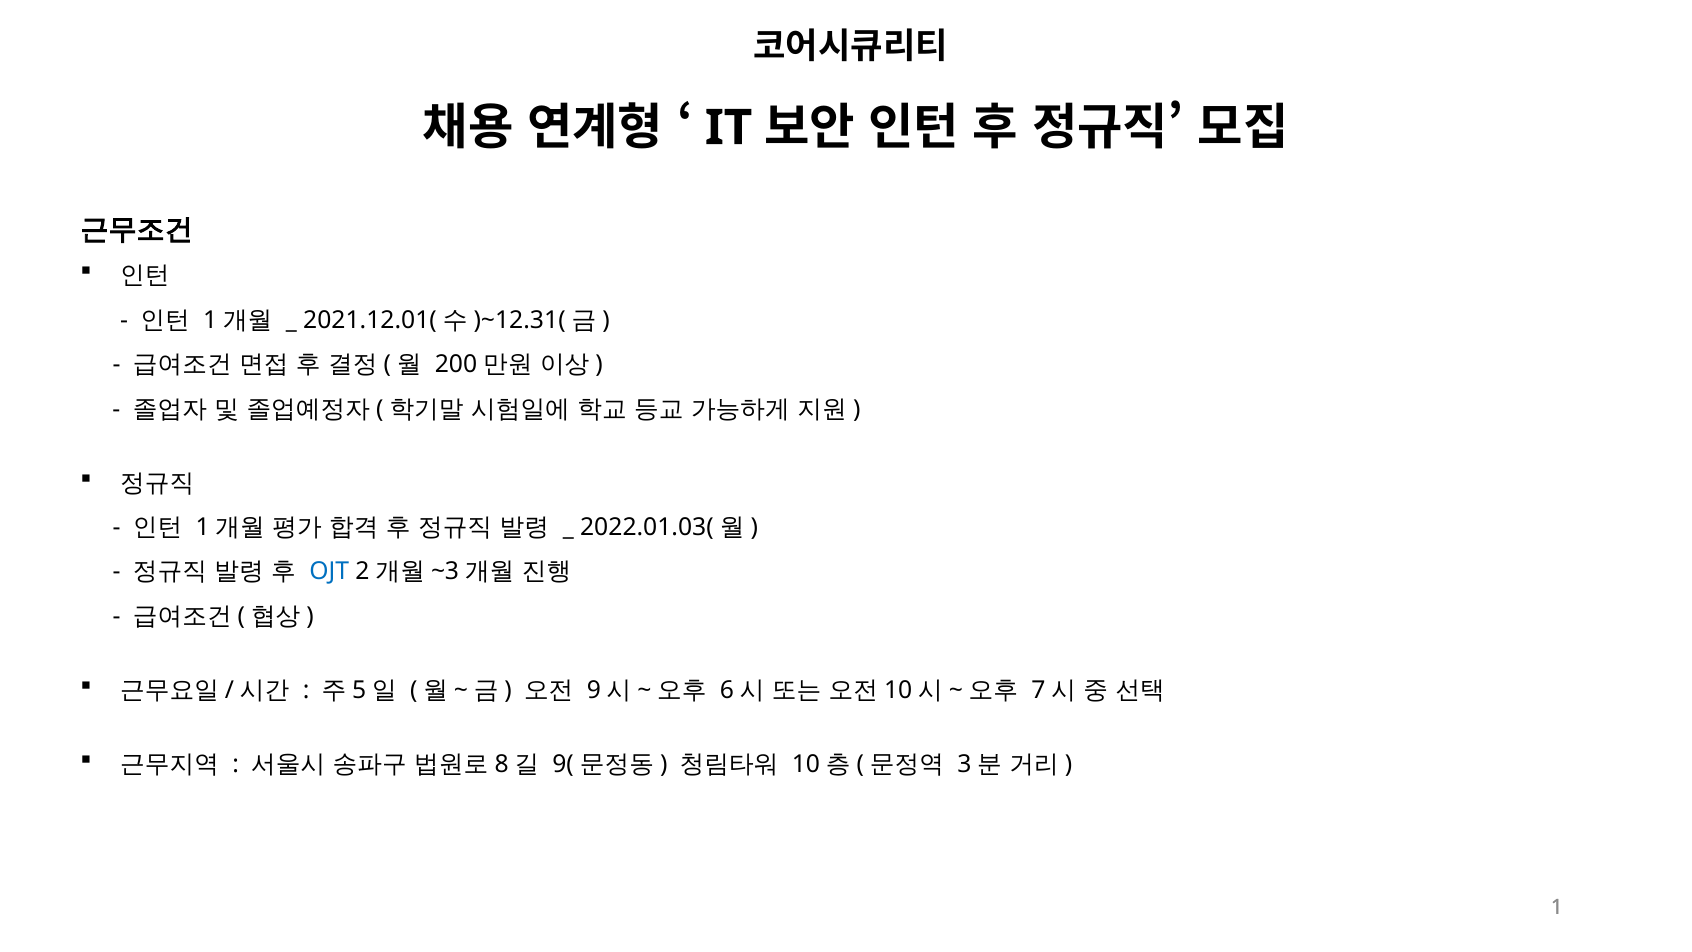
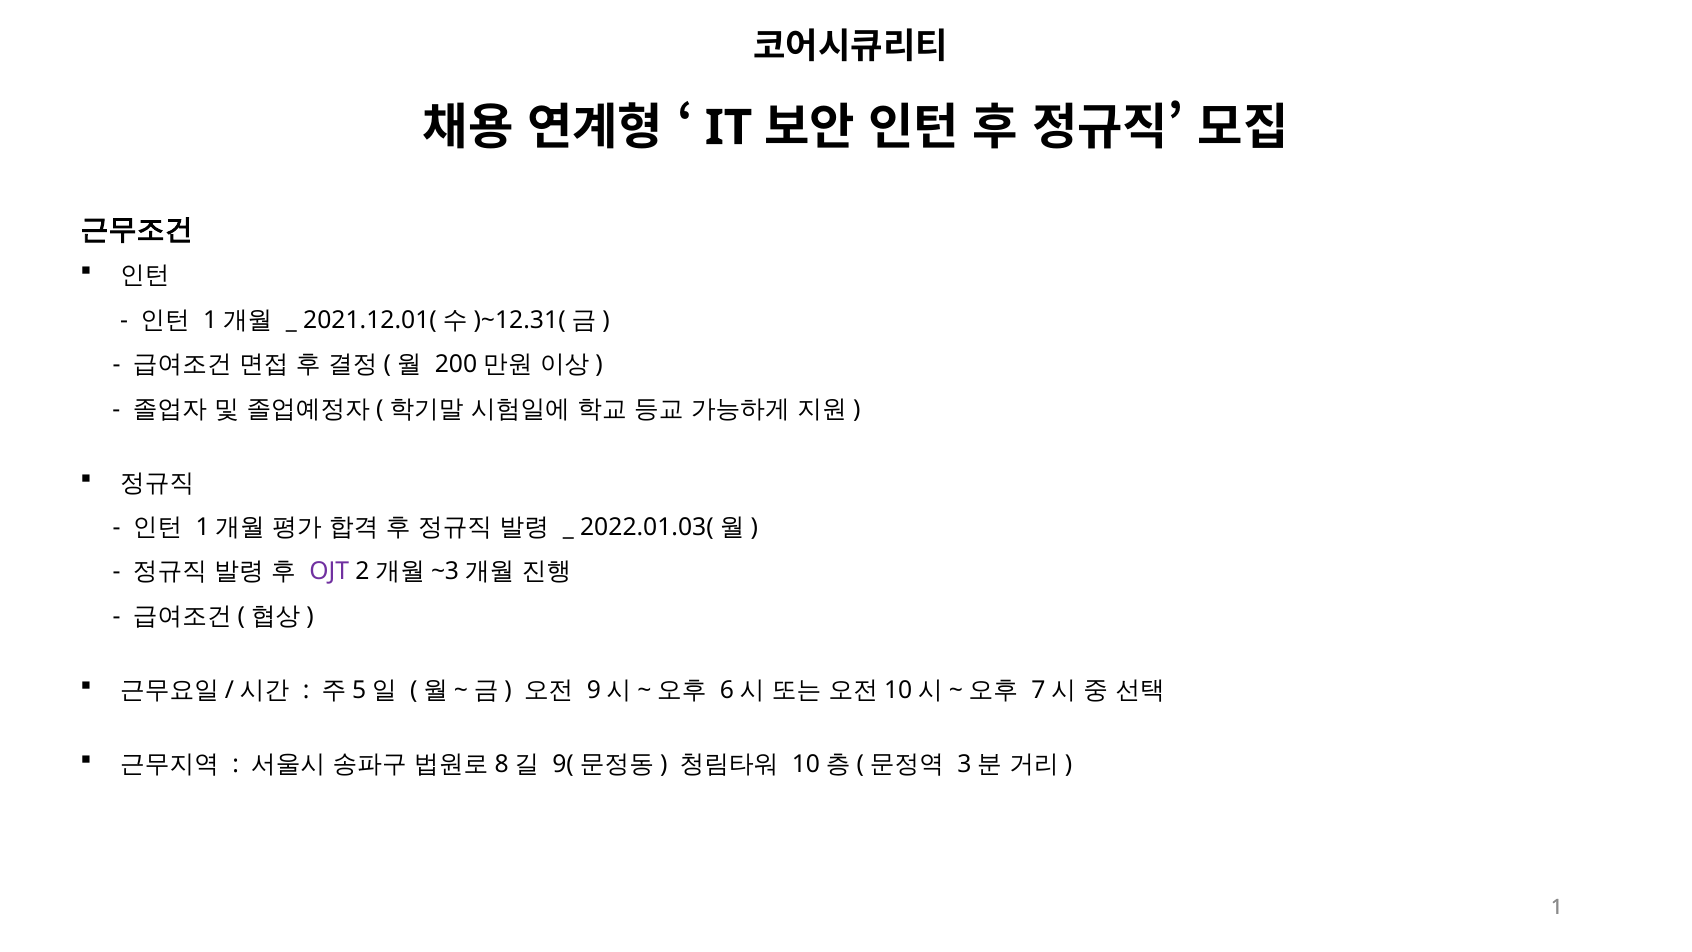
OJT colour: blue -> purple
